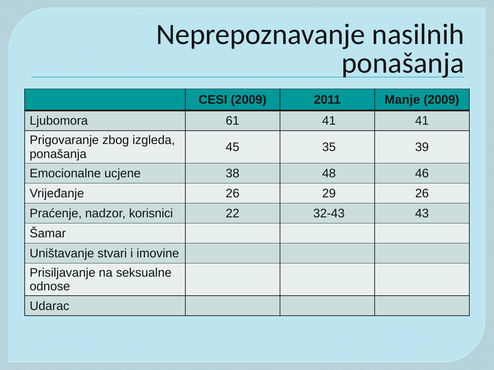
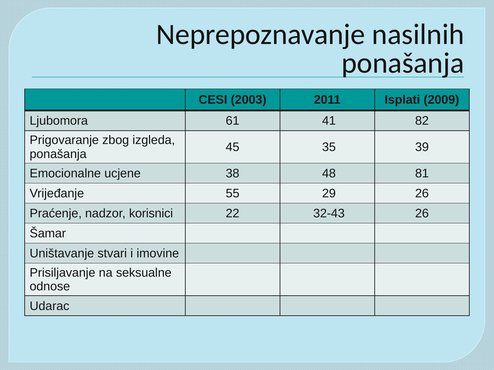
CESI 2009: 2009 -> 2003
Manje: Manje -> Isplati
41 41: 41 -> 82
46: 46 -> 81
Vrijeđanje 26: 26 -> 55
32-43 43: 43 -> 26
